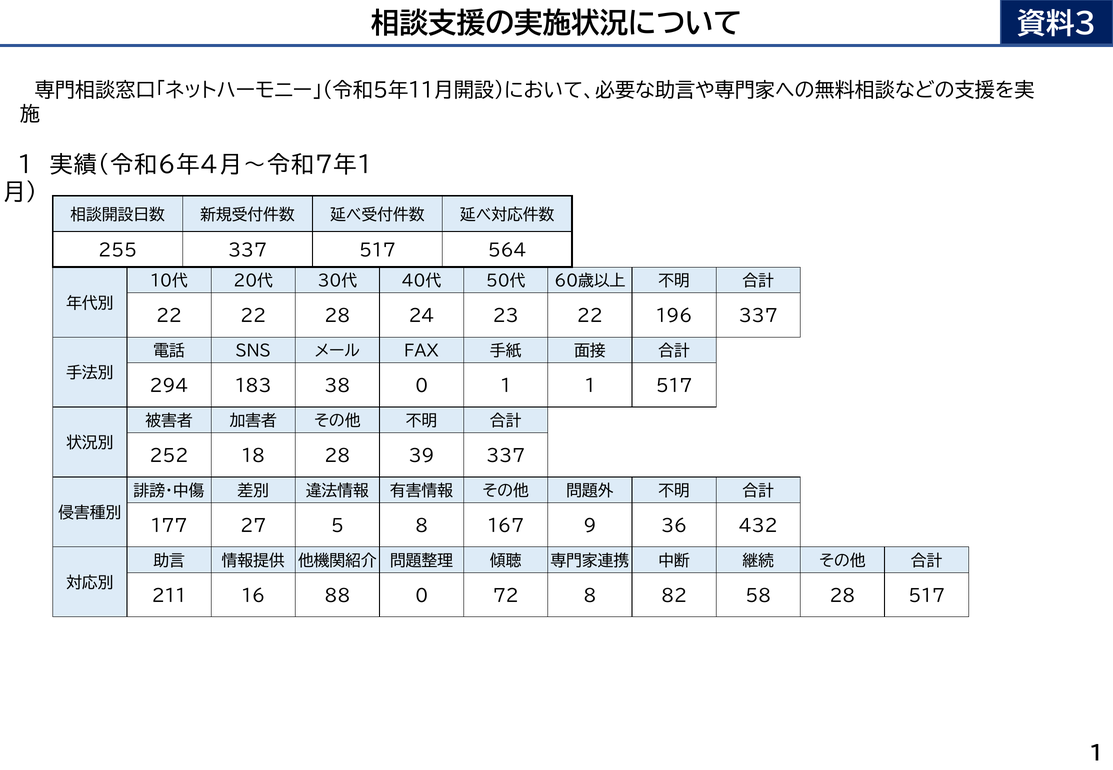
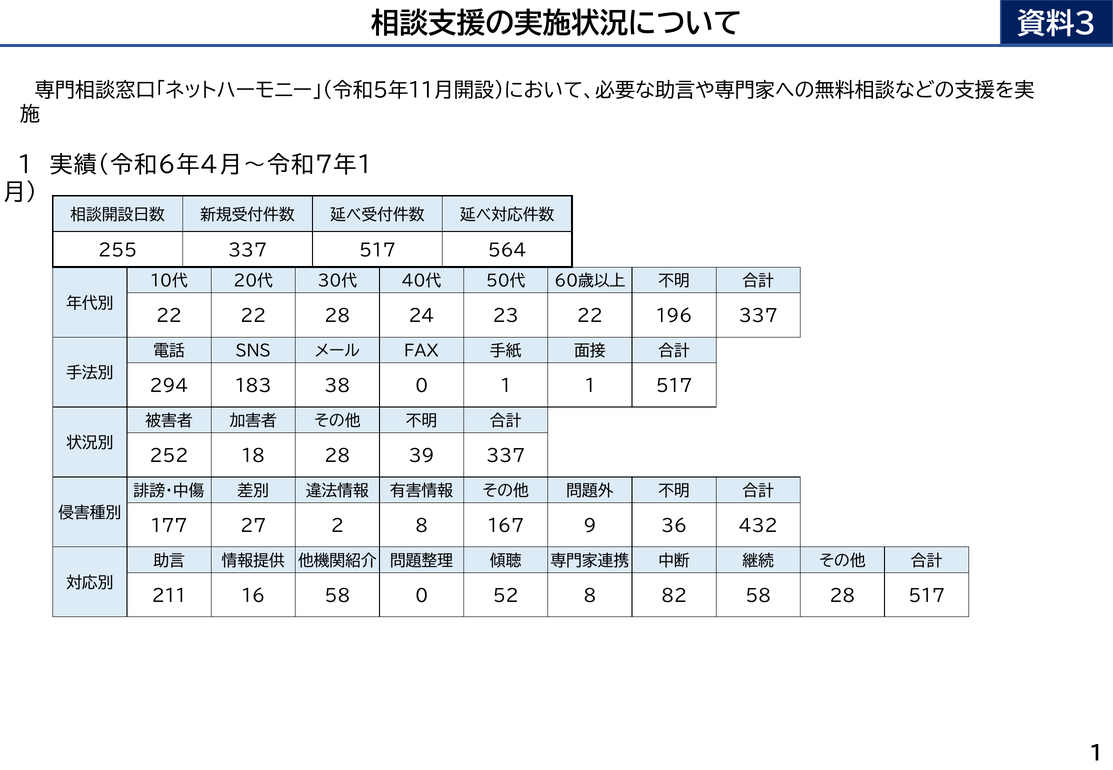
5: 5 -> 2
16 88: 88 -> 58
72: 72 -> 52
